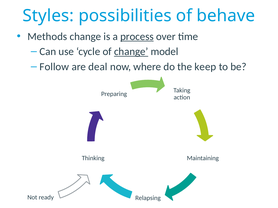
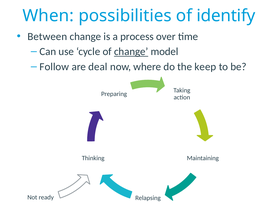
Styles: Styles -> When
behave: behave -> identify
Methods: Methods -> Between
process underline: present -> none
